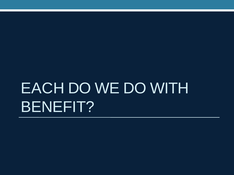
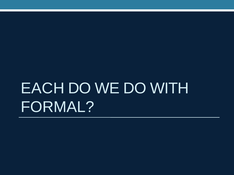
BENEFIT: BENEFIT -> FORMAL
